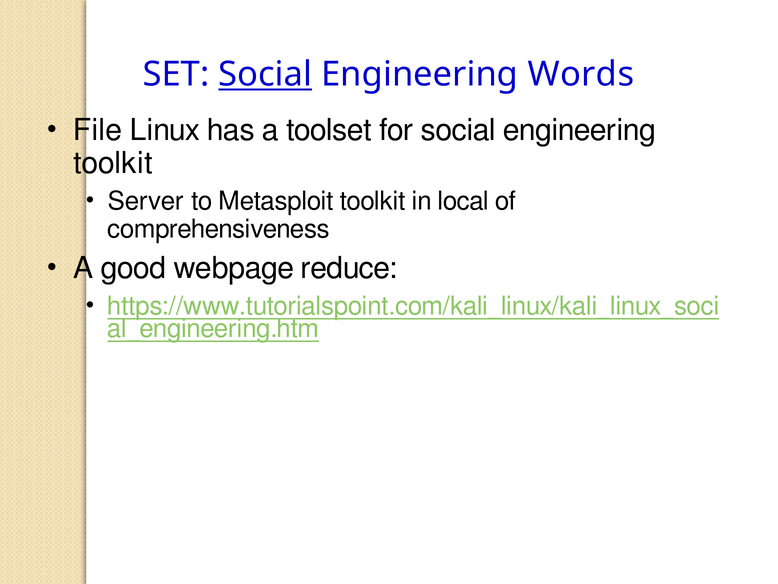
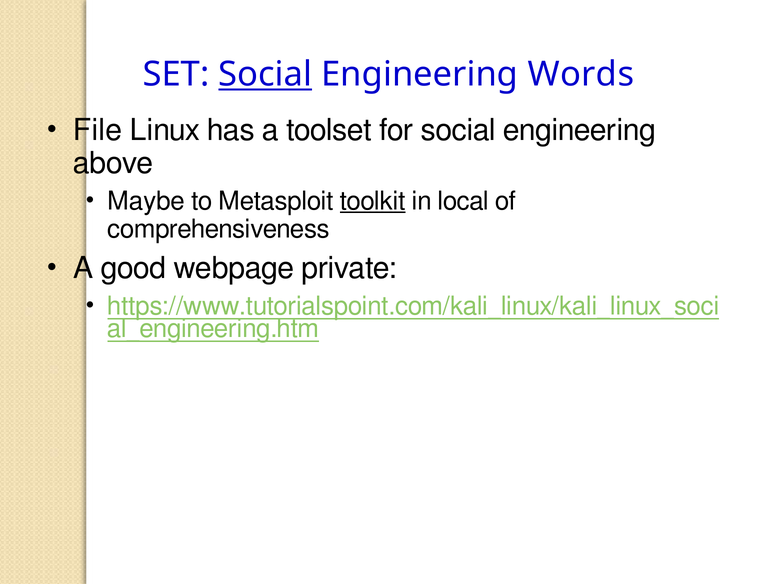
toolkit at (113, 163): toolkit -> above
Server: Server -> Maybe
toolkit at (373, 201) underline: none -> present
reduce: reduce -> private
